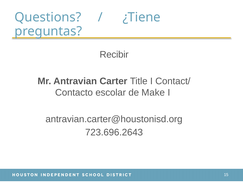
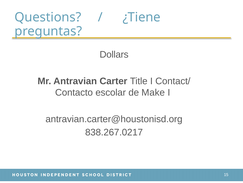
Recibir: Recibir -> Dollars
723.696.2643: 723.696.2643 -> 838.267.0217
